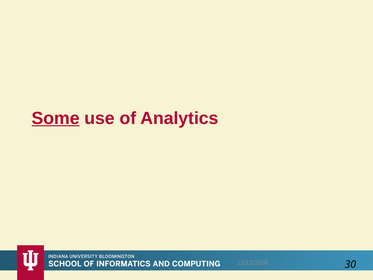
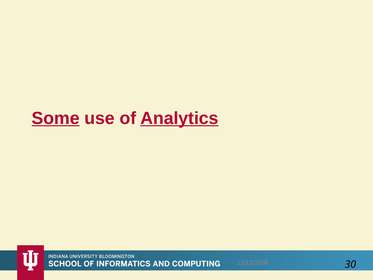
Analytics underline: none -> present
